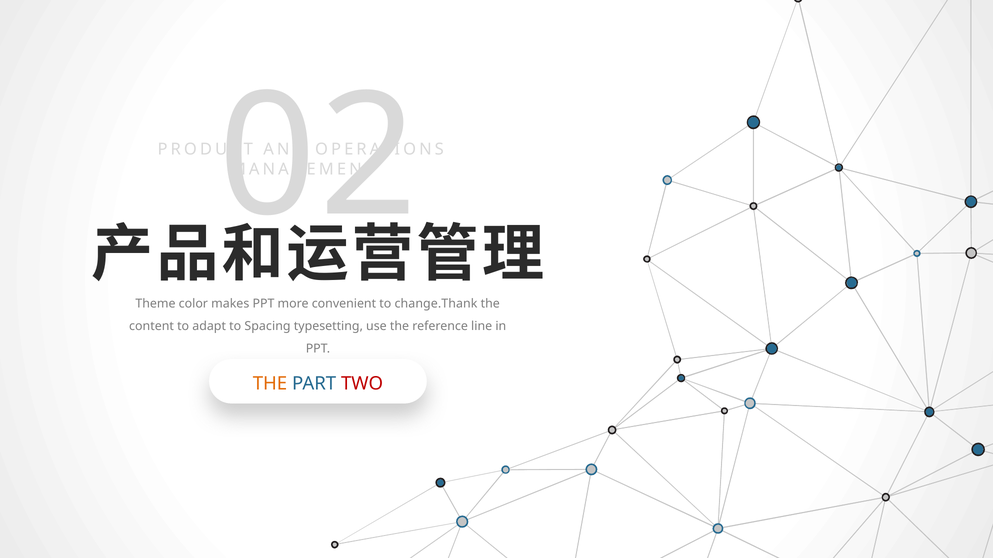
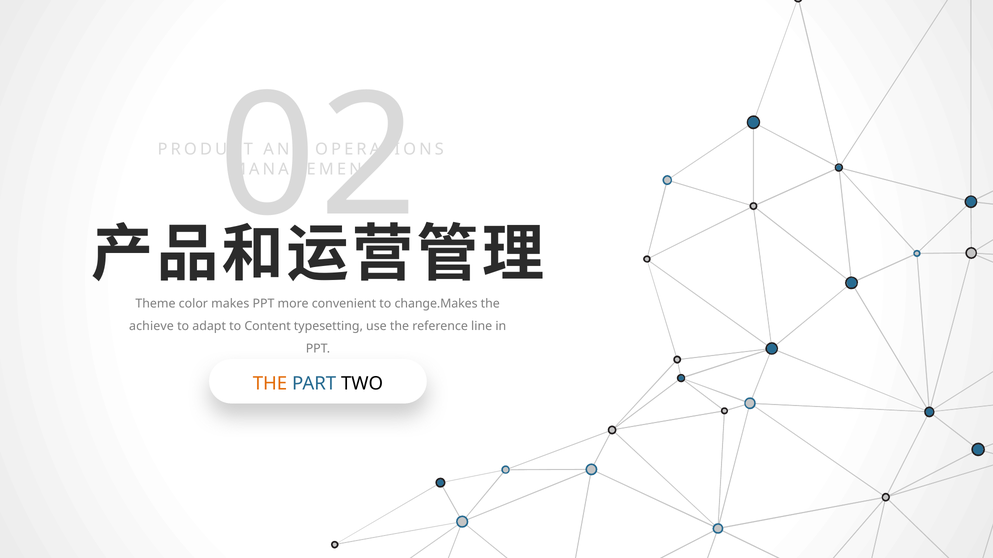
change.Thank: change.Thank -> change.Makes
content: content -> achieve
Spacing: Spacing -> Content
TWO colour: red -> black
